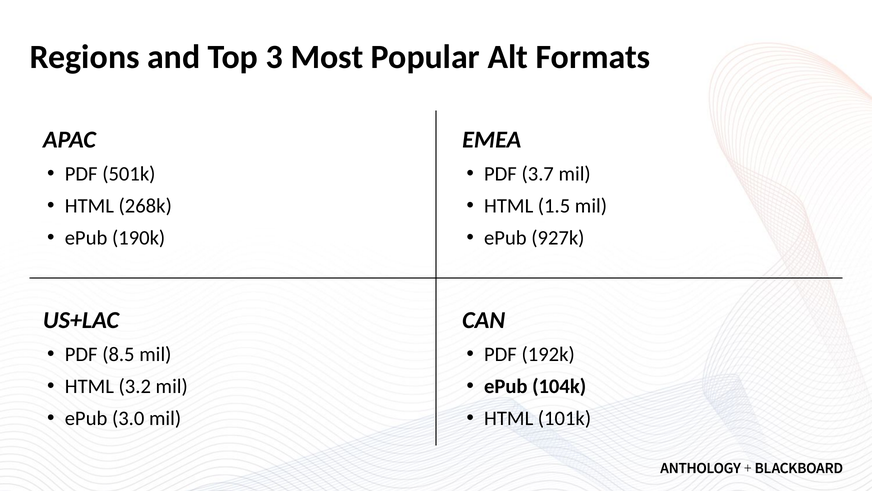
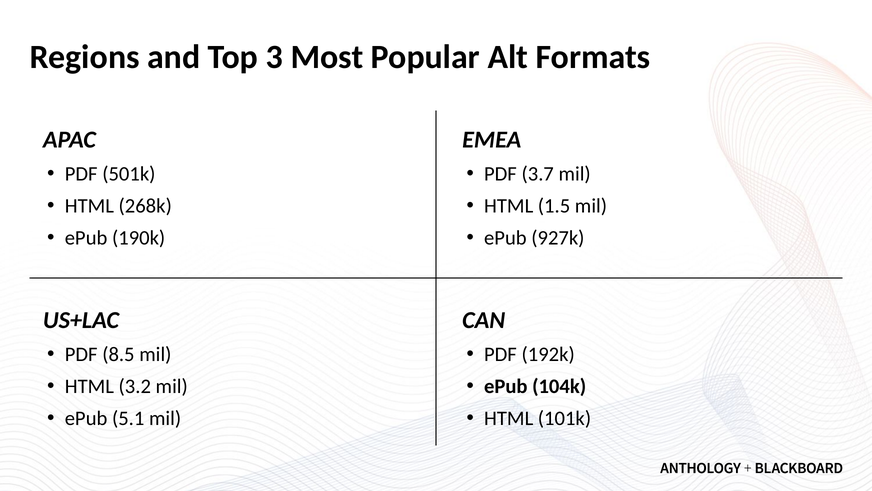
3.0: 3.0 -> 5.1
